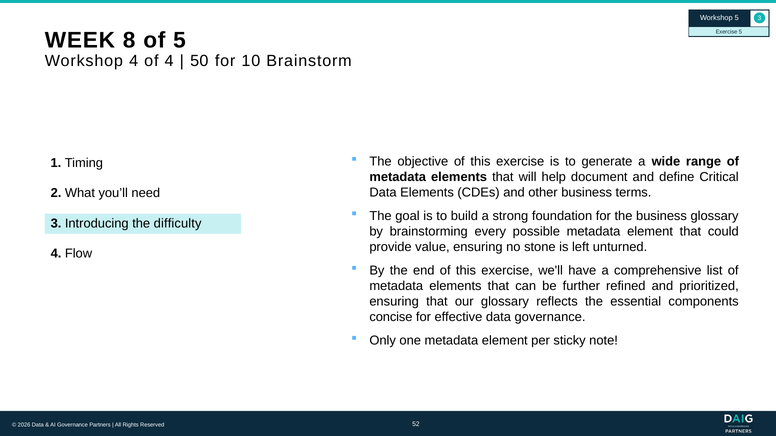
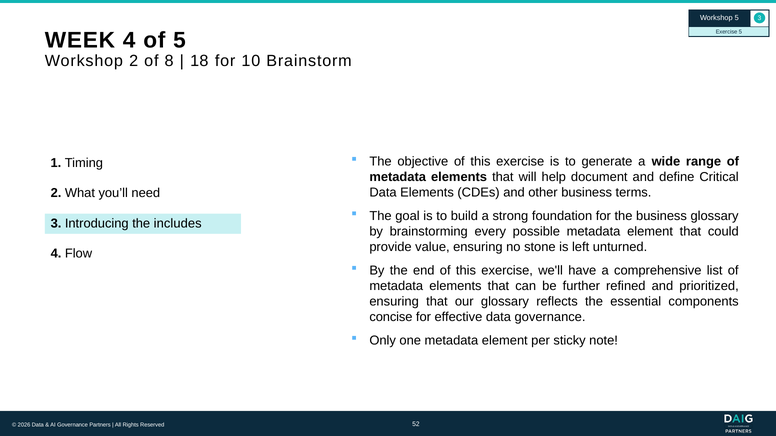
WEEK 8: 8 -> 4
Workshop 4: 4 -> 2
of 4: 4 -> 8
50: 50 -> 18
difficulty: difficulty -> includes
